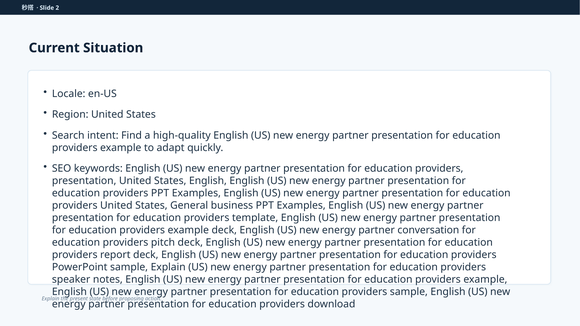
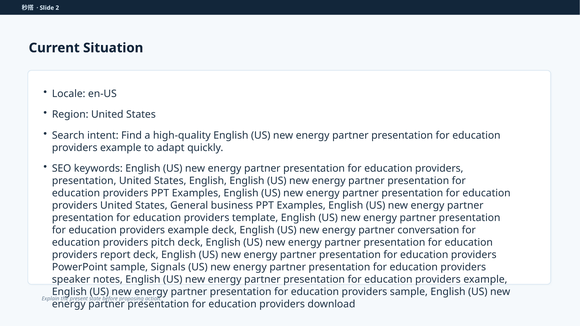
sample Explain: Explain -> Signals
